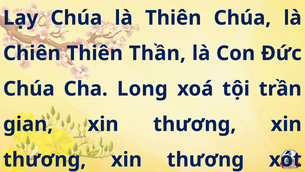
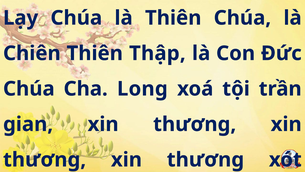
Thần: Thần -> Thập
